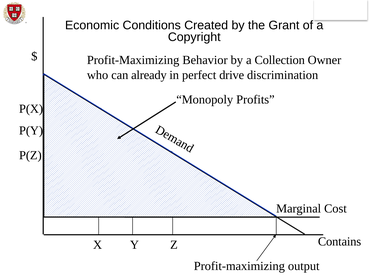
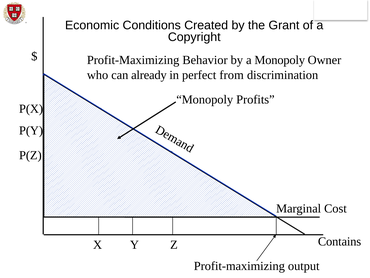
a Collection: Collection -> Monopoly
drive: drive -> from
